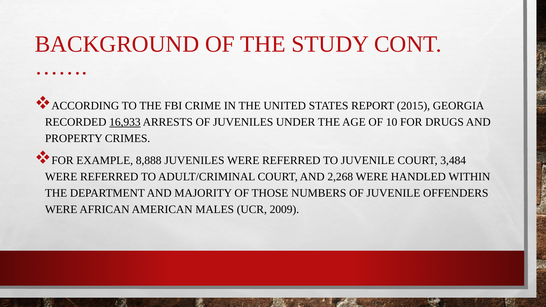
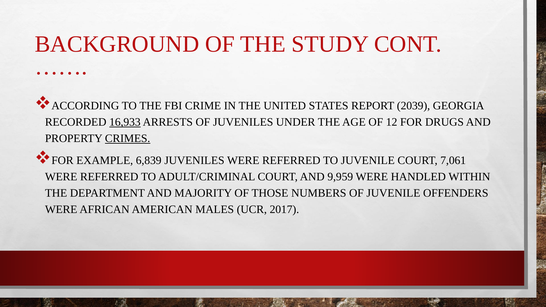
2015: 2015 -> 2039
10: 10 -> 12
CRIMES underline: none -> present
8,888: 8,888 -> 6,839
3,484: 3,484 -> 7,061
2,268: 2,268 -> 9,959
2009: 2009 -> 2017
